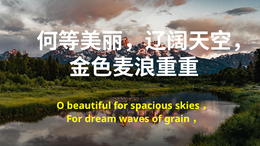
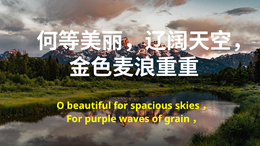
dream: dream -> purple
